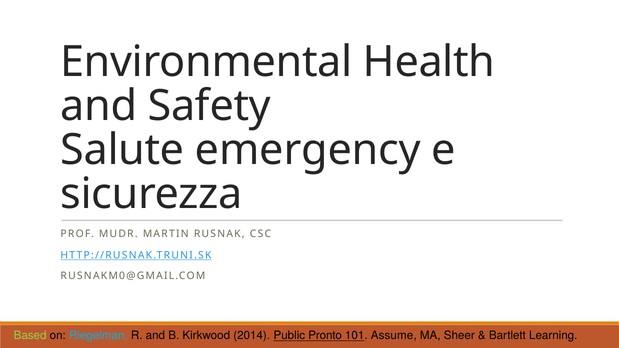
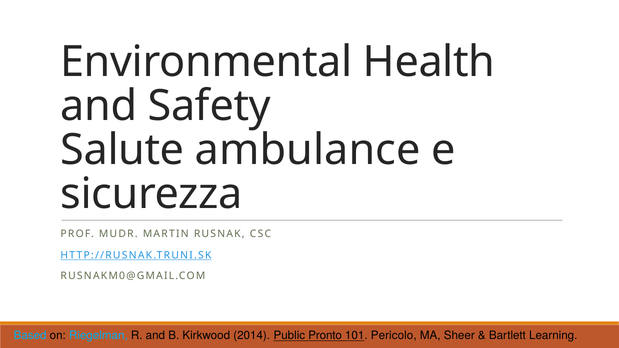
emergency: emergency -> ambulance
Based colour: light green -> light blue
Assume: Assume -> Pericolo
